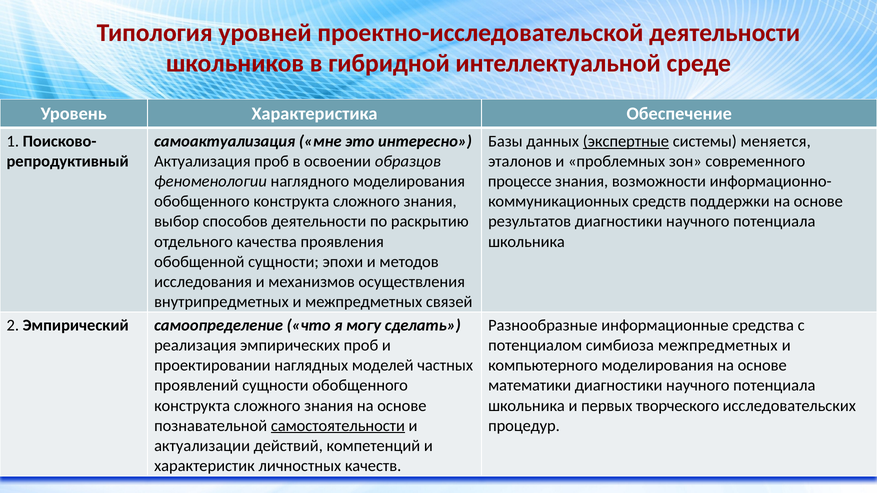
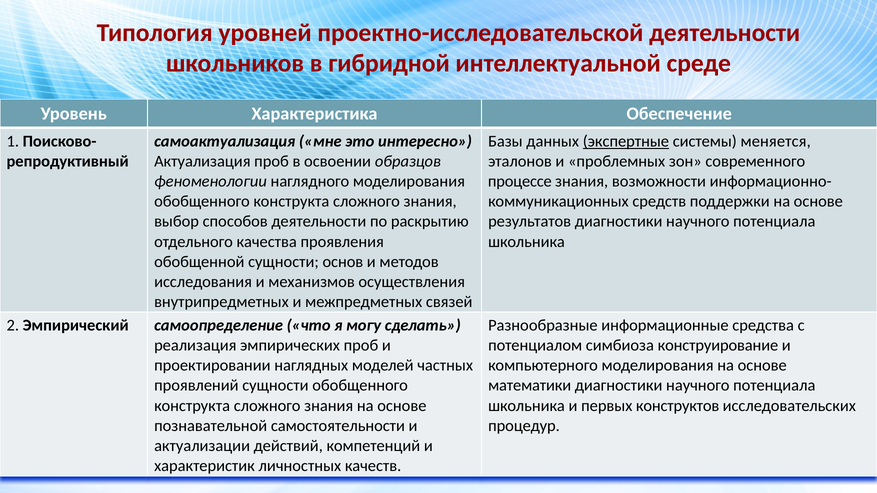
эпохи: эпохи -> основ
симбиоза межпредметных: межпредметных -> конструирование
творческого: творческого -> конструктов
самостоятельности underline: present -> none
